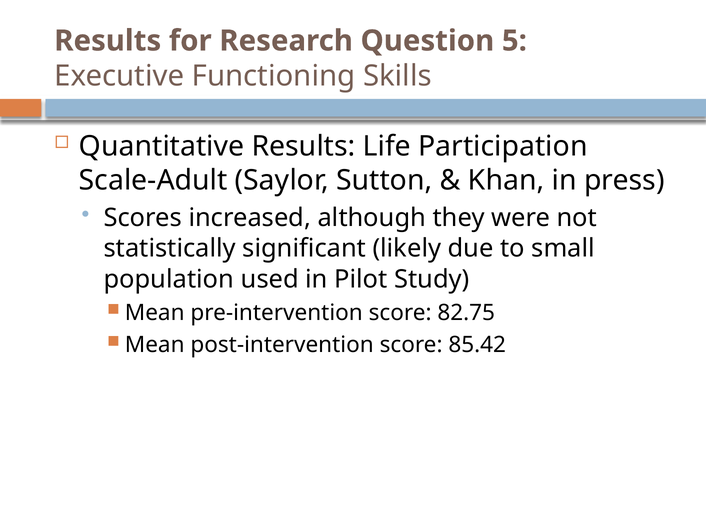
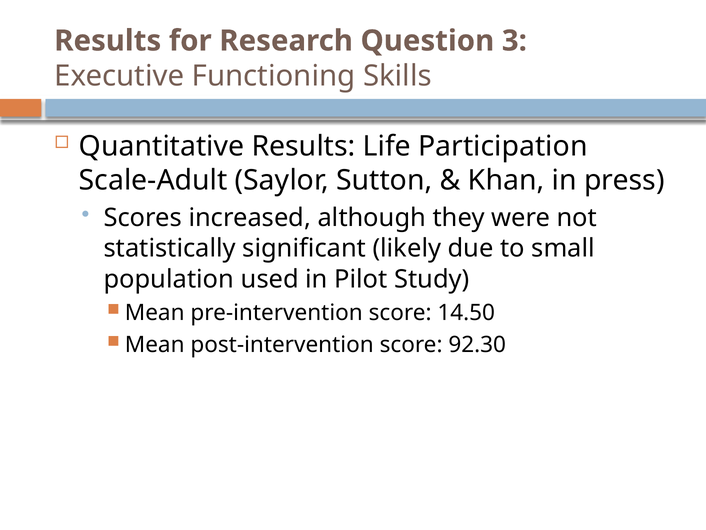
5: 5 -> 3
82.75: 82.75 -> 14.50
85.42: 85.42 -> 92.30
